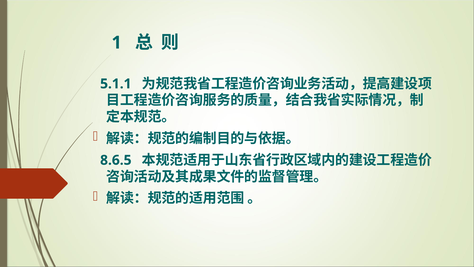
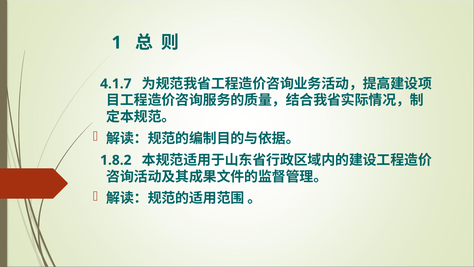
5.1.1: 5.1.1 -> 4.1.7
8.6.5: 8.6.5 -> 1.8.2
